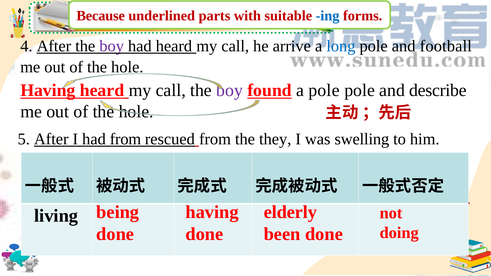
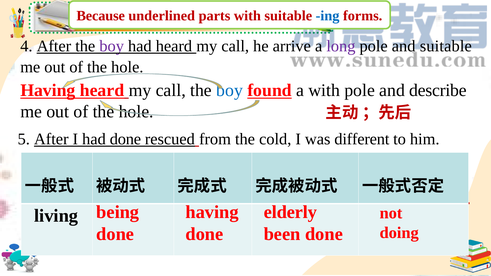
long colour: blue -> purple
and football: football -> suitable
boy at (230, 90) colour: purple -> blue
a pole: pole -> with
had from: from -> done
they: they -> cold
swelling: swelling -> different
